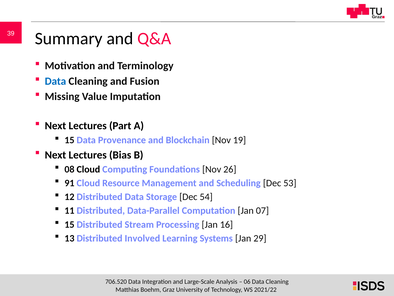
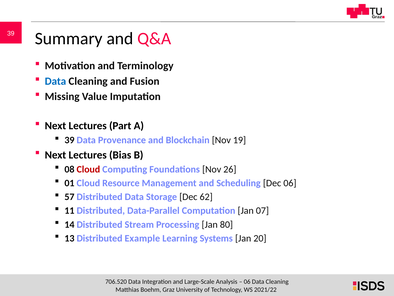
15 at (69, 140): 15 -> 39
Cloud at (88, 169) colour: black -> red
91: 91 -> 01
Dec 53: 53 -> 06
12: 12 -> 57
54: 54 -> 62
15 at (69, 224): 15 -> 14
16: 16 -> 80
Involved: Involved -> Example
29: 29 -> 20
